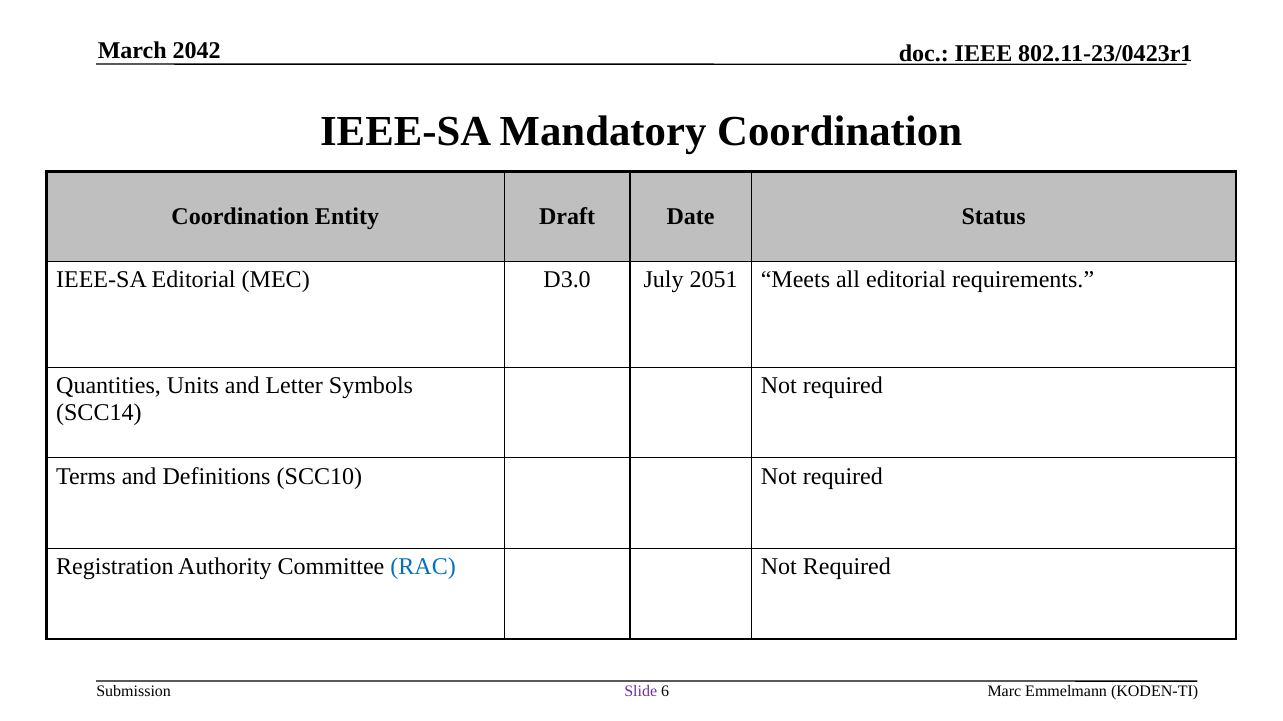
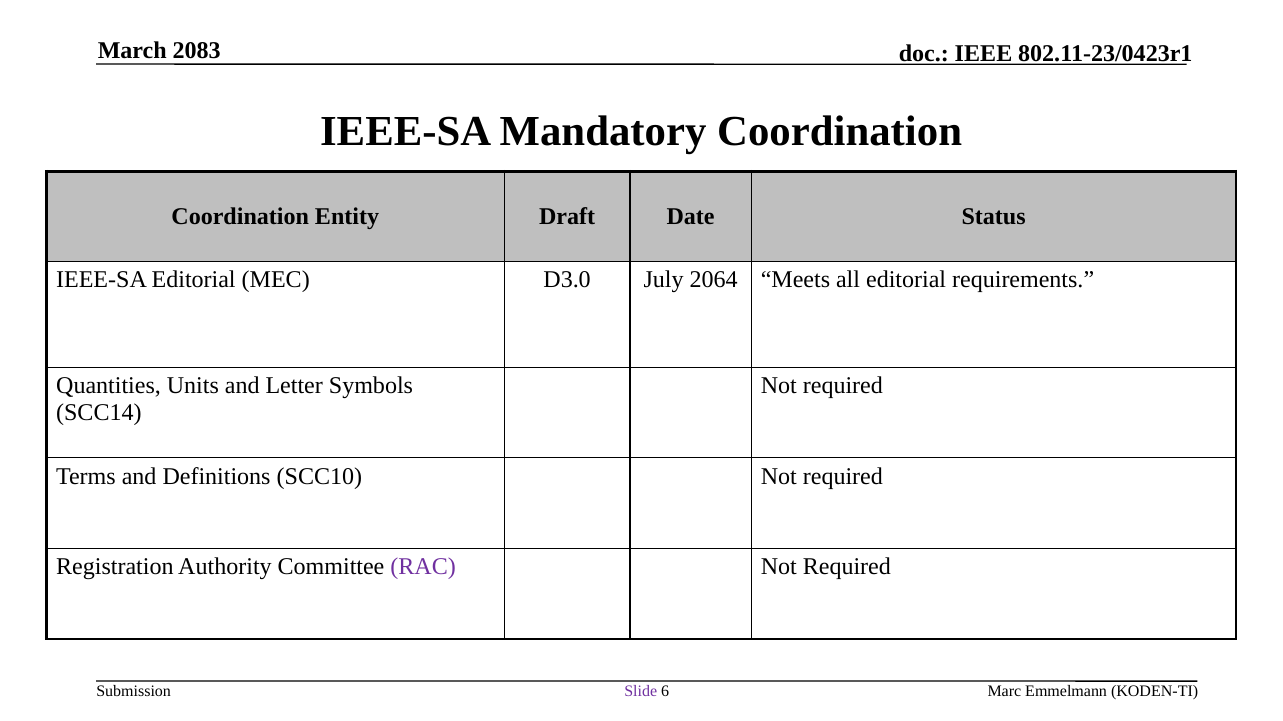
2042: 2042 -> 2083
2051: 2051 -> 2064
RAC colour: blue -> purple
